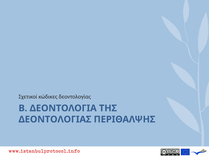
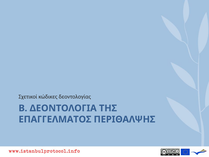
ΔΕΟΝΤΟΛΟΓΙΑΣ: ΔΕΟΝΤΟΛΟΓΙΑΣ -> ΕΠΑΓΓΕΛΜΑΤΟΣ
